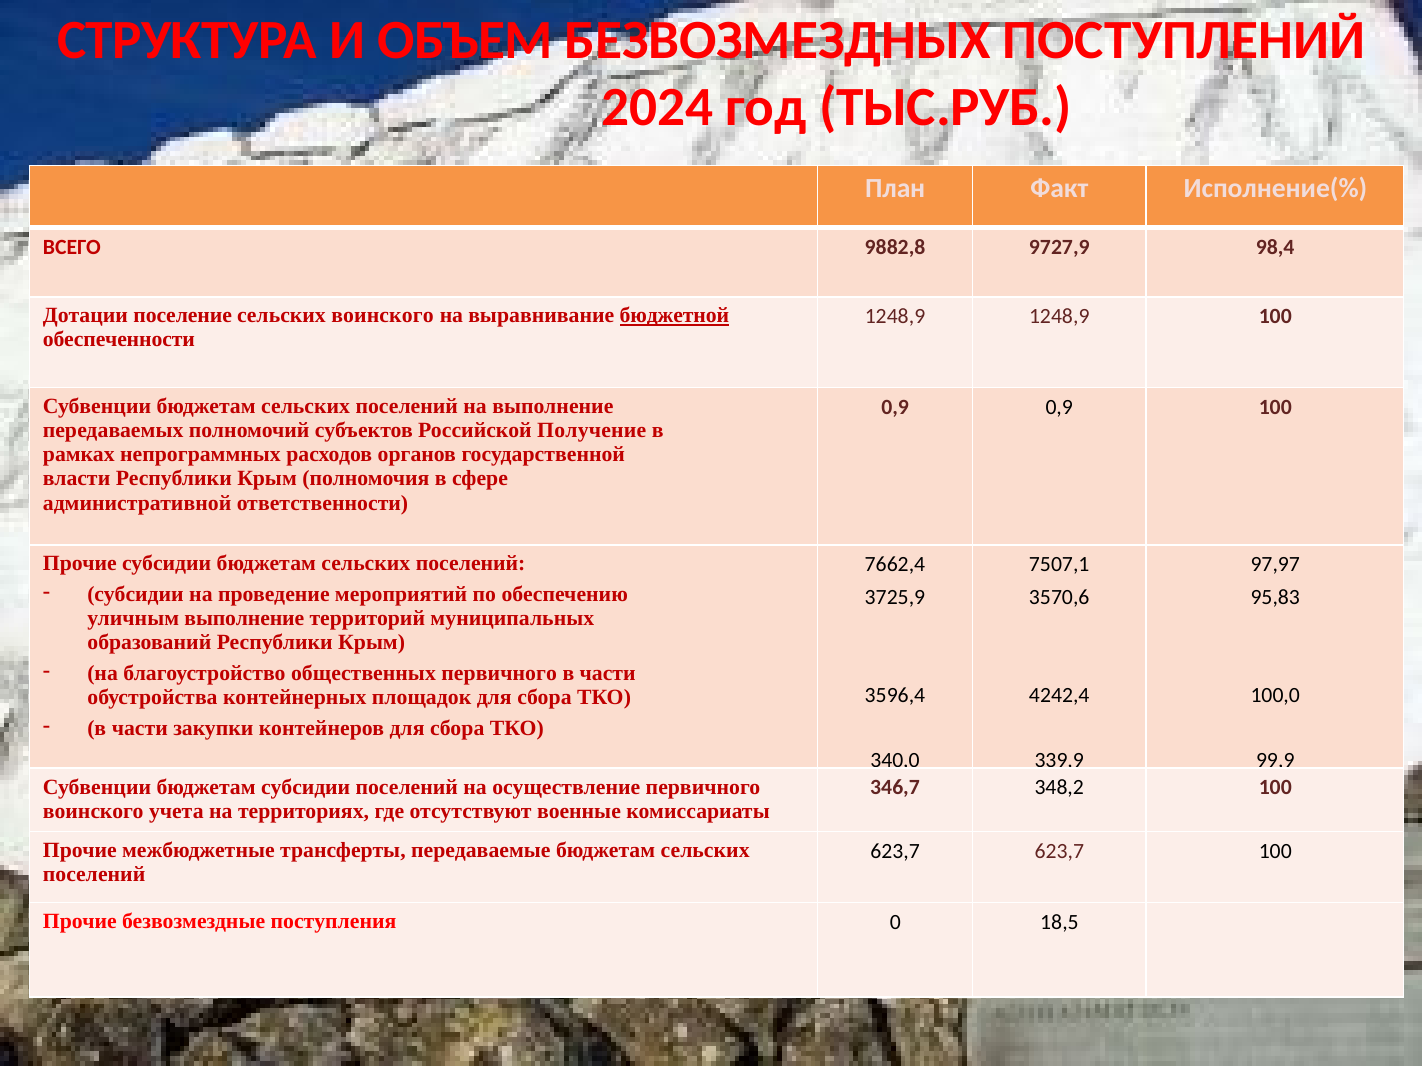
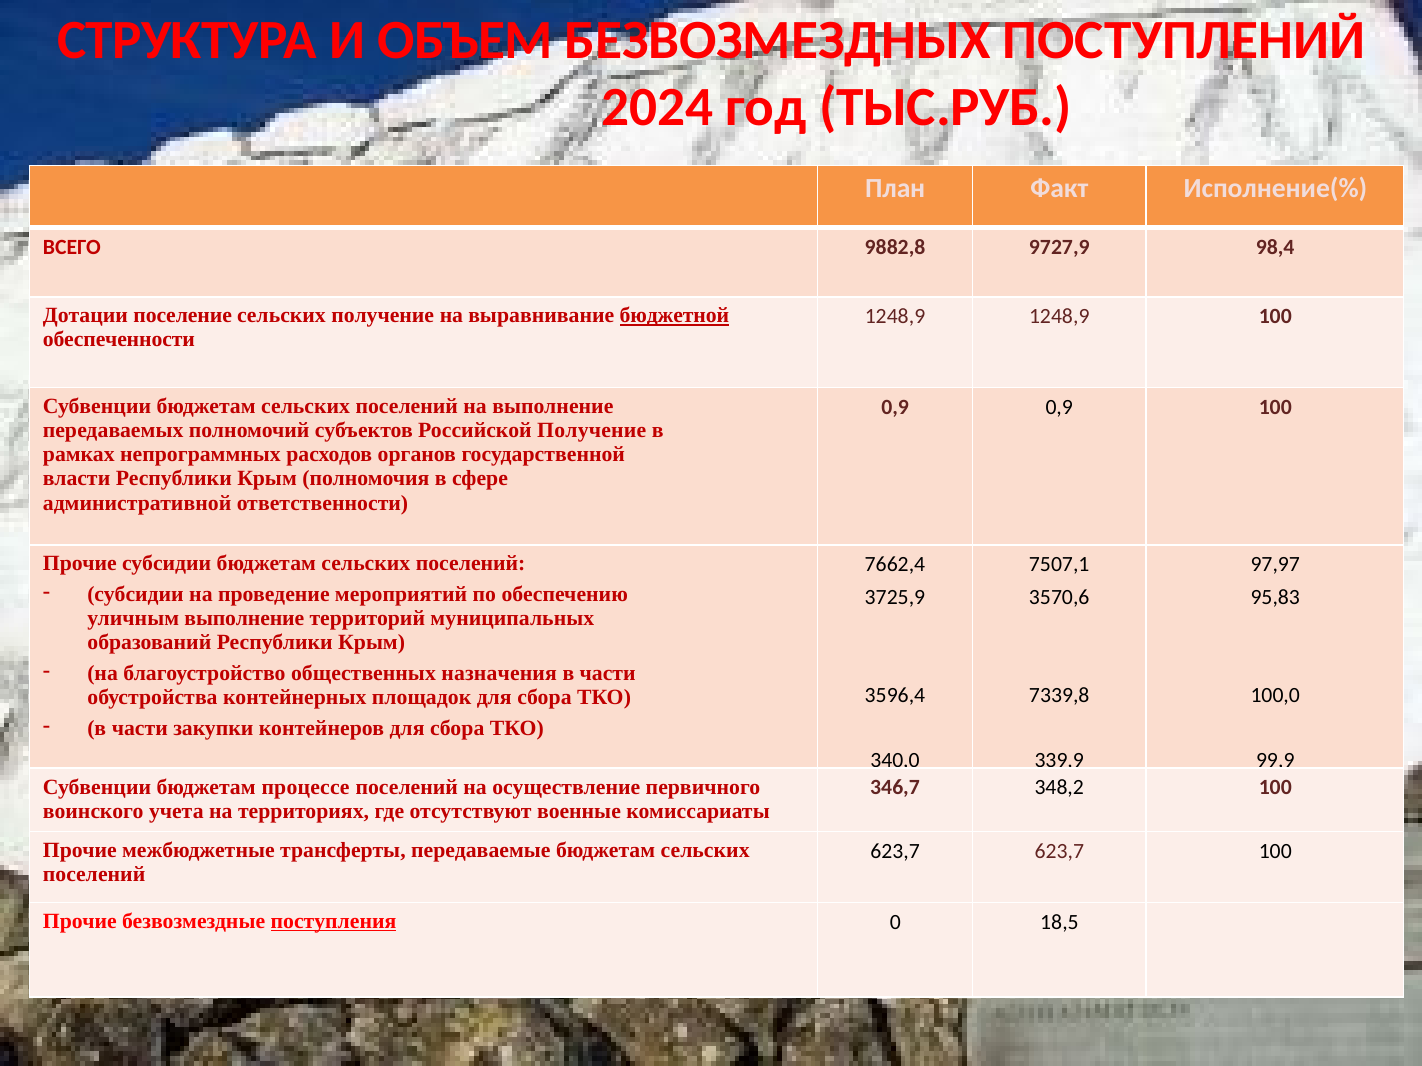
сельских воинского: воинского -> получение
общественных первичного: первичного -> назначения
4242,4: 4242,4 -> 7339,8
бюджетам субсидии: субсидии -> процессе
поступления underline: none -> present
